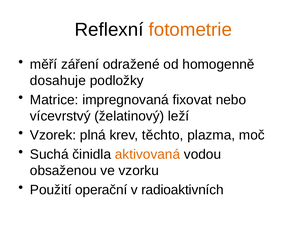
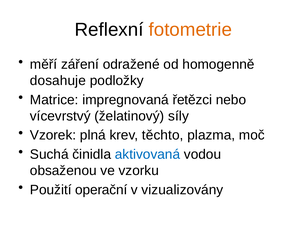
fixovat: fixovat -> řetězci
leží: leží -> síly
aktivovaná colour: orange -> blue
radioaktivních: radioaktivních -> vizualizovány
